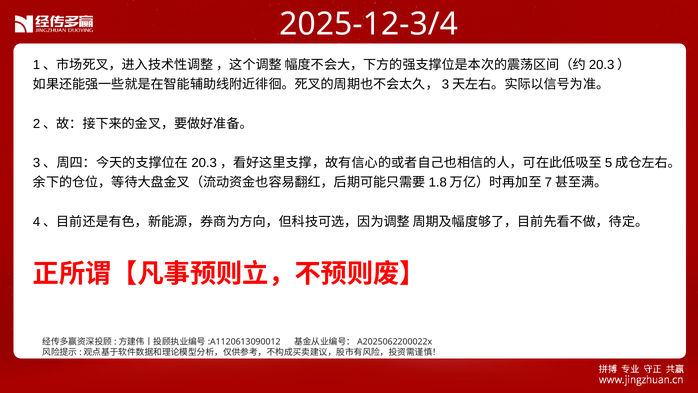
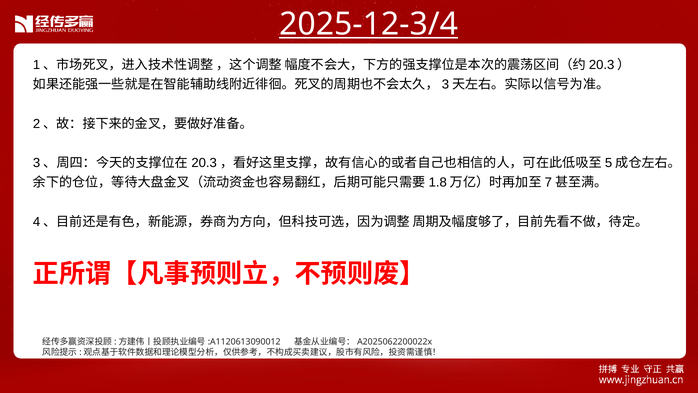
2025-12-3/4 underline: none -> present
